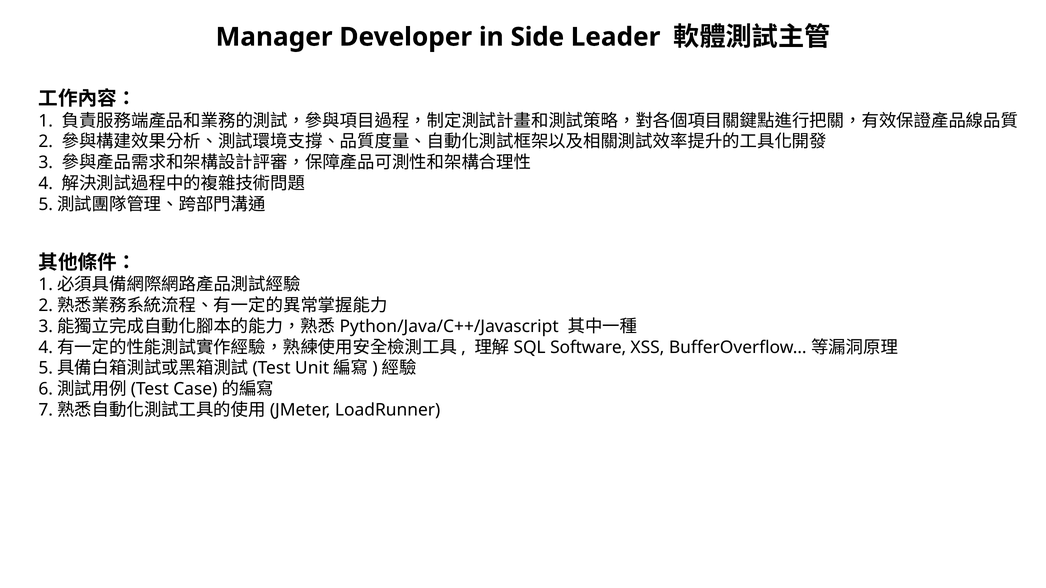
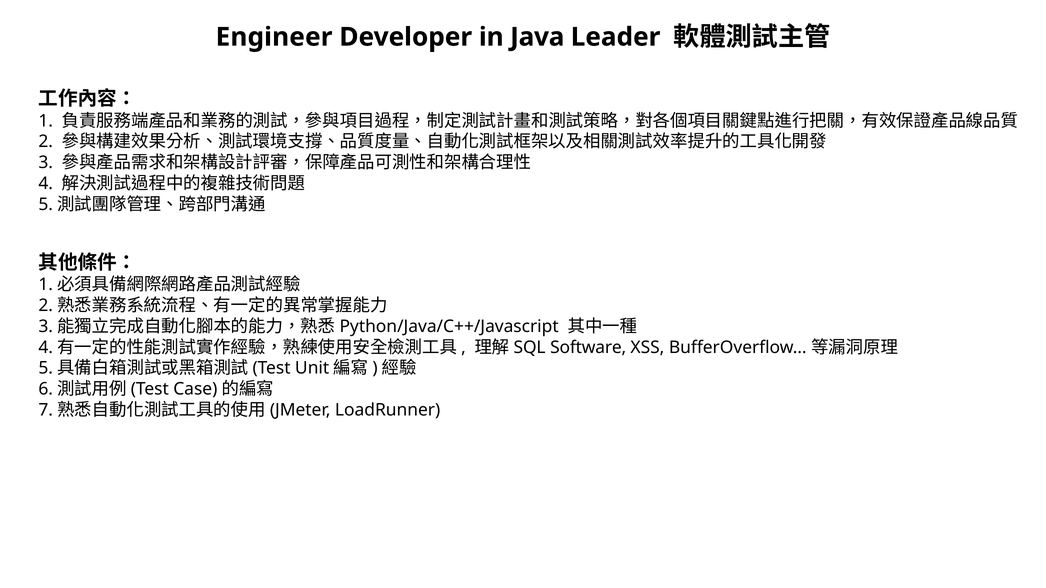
Manager: Manager -> Engineer
Side: Side -> Java
